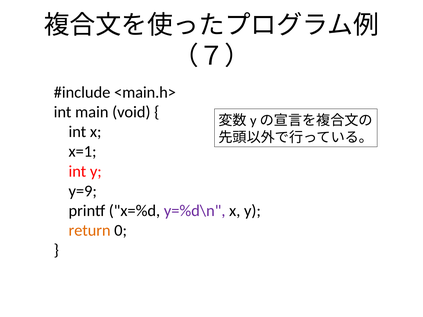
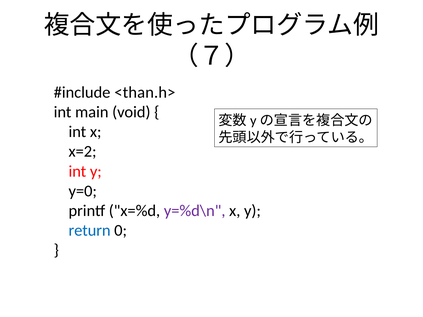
<main.h>: <main.h> -> <than.h>
x=1: x=1 -> x=2
y=9: y=9 -> y=0
return colour: orange -> blue
